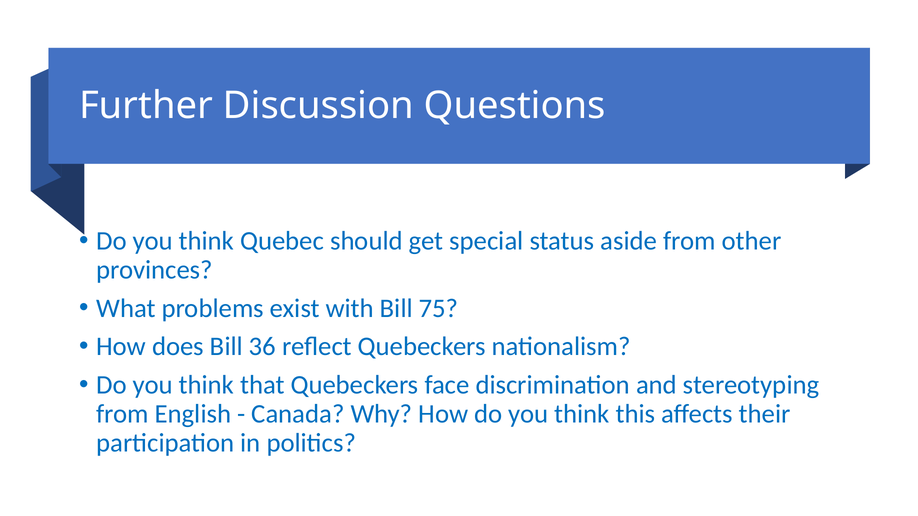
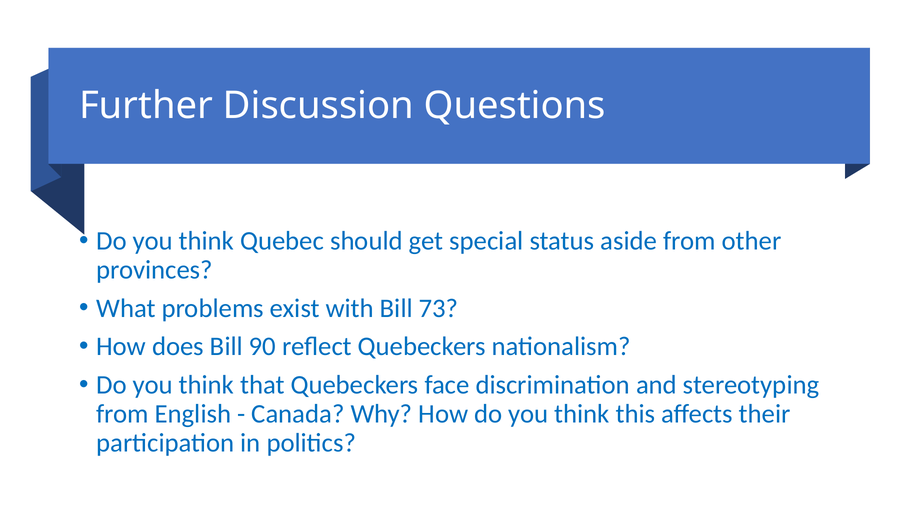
75: 75 -> 73
36: 36 -> 90
